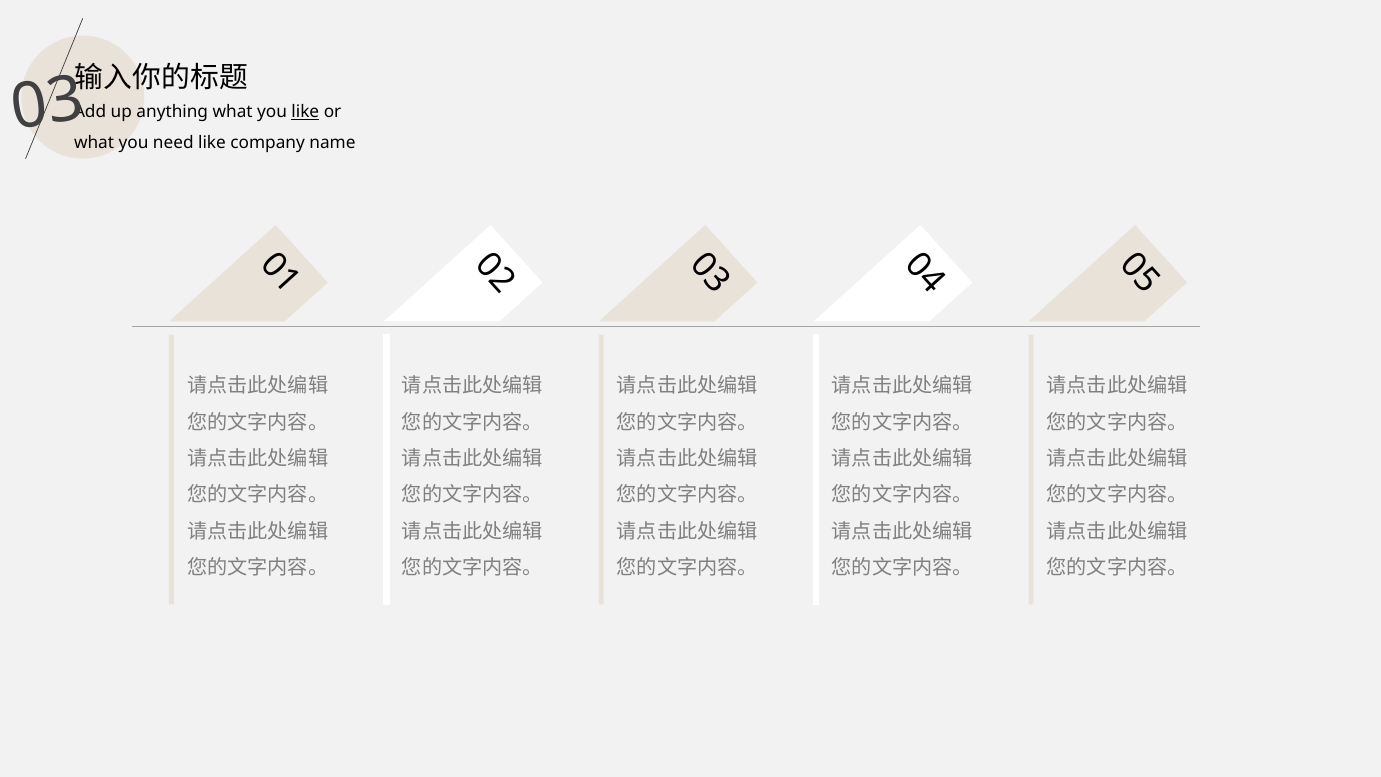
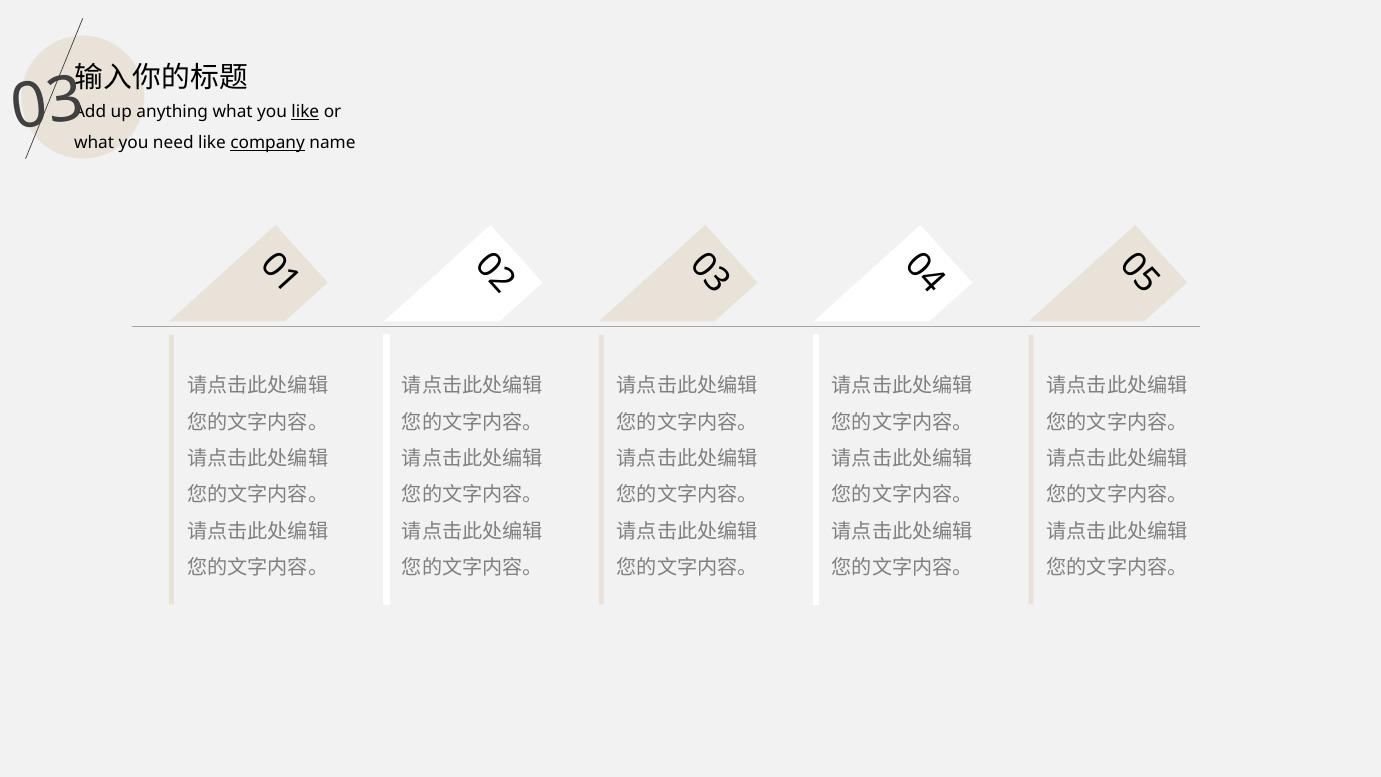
company underline: none -> present
